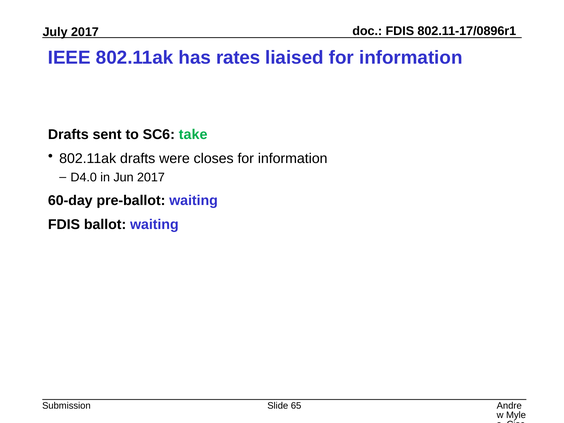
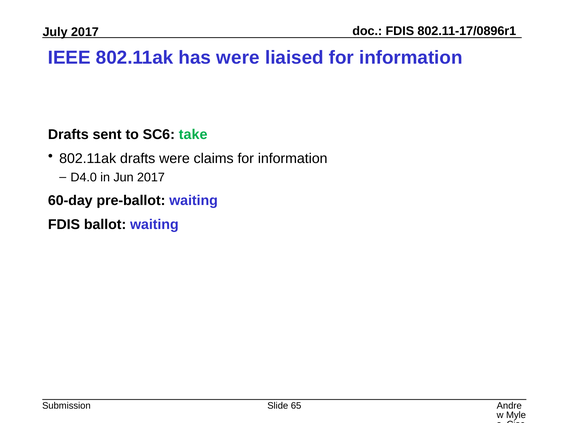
has rates: rates -> were
closes: closes -> claims
